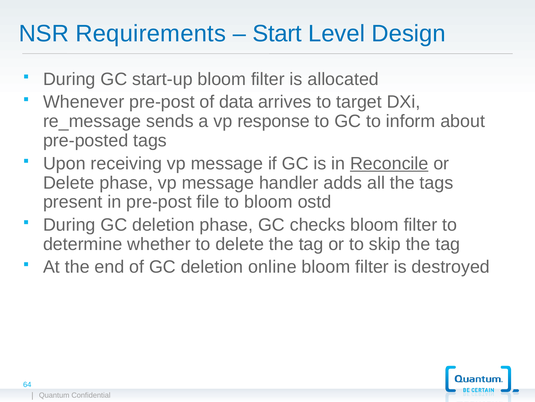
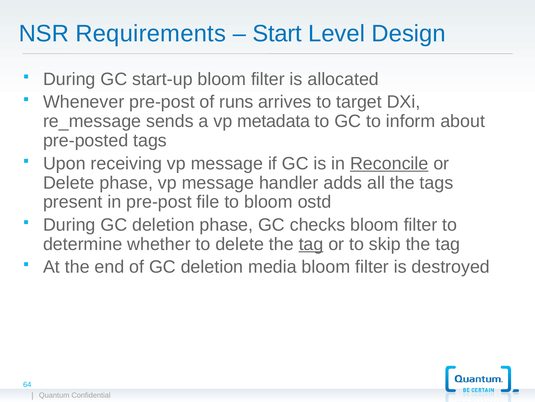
data: data -> runs
response: response -> metadata
tag at (311, 244) underline: none -> present
online: online -> media
